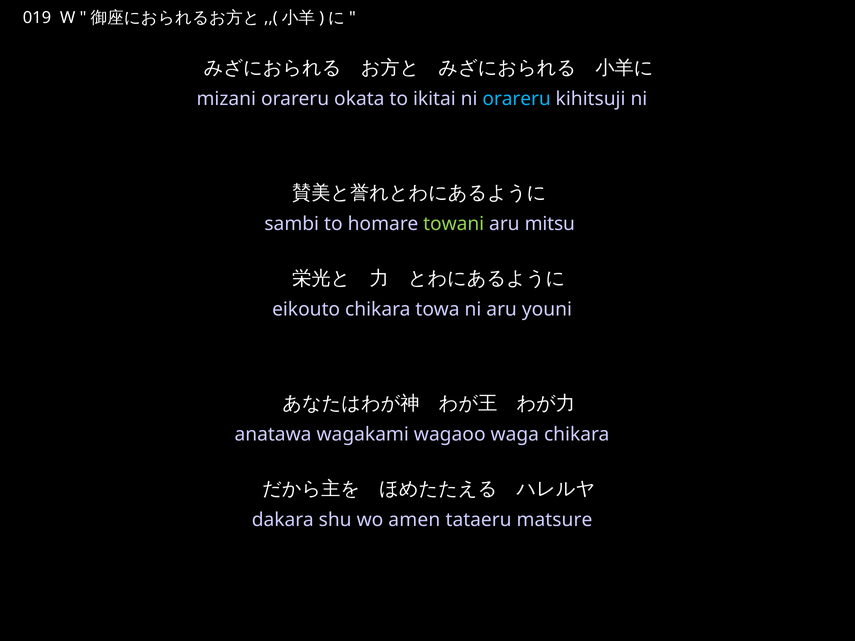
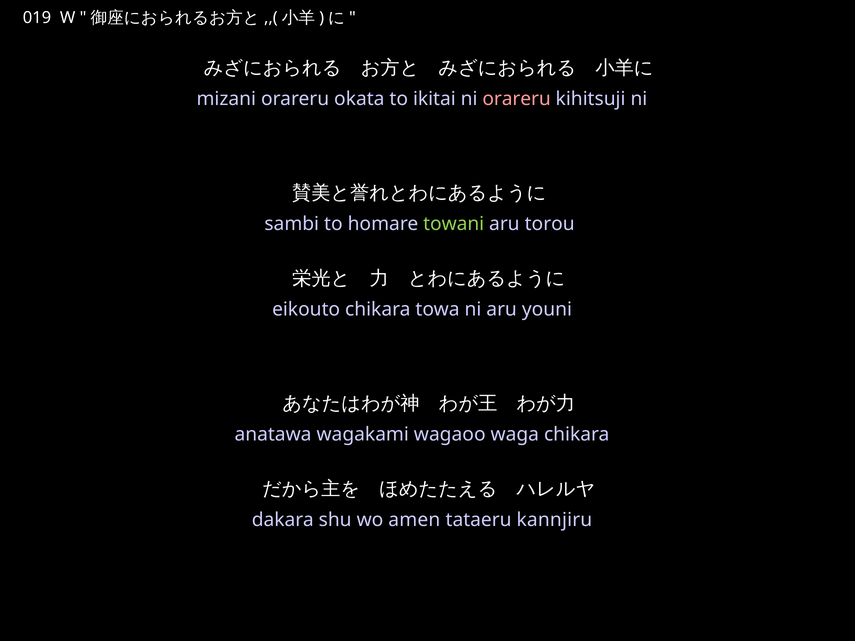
orareru at (517, 99) colour: light blue -> pink
mitsu: mitsu -> torou
matsure: matsure -> kannjiru
